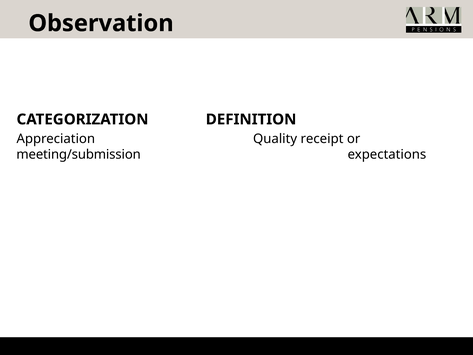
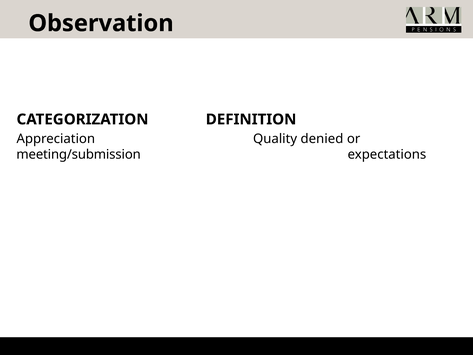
receipt: receipt -> denied
